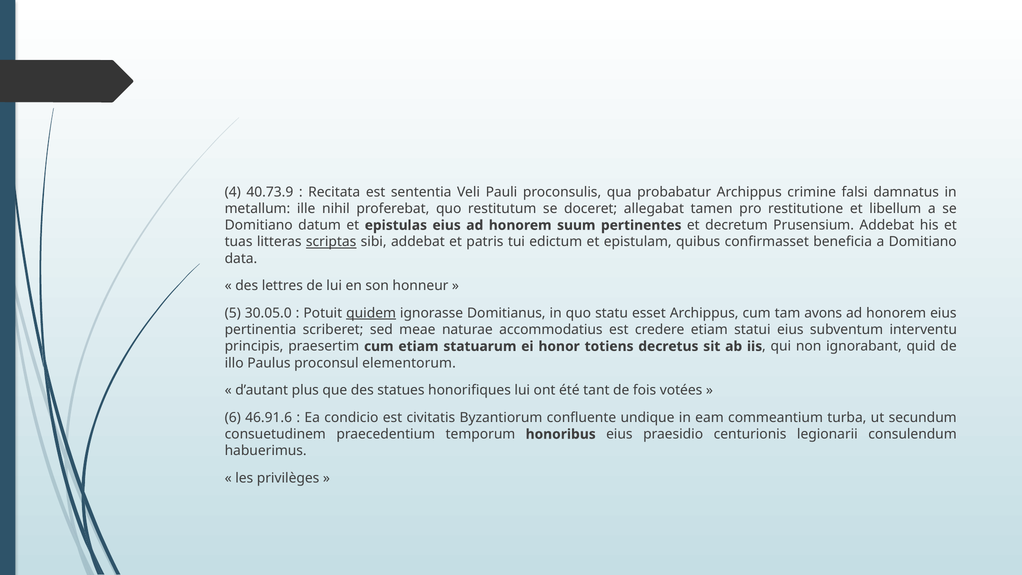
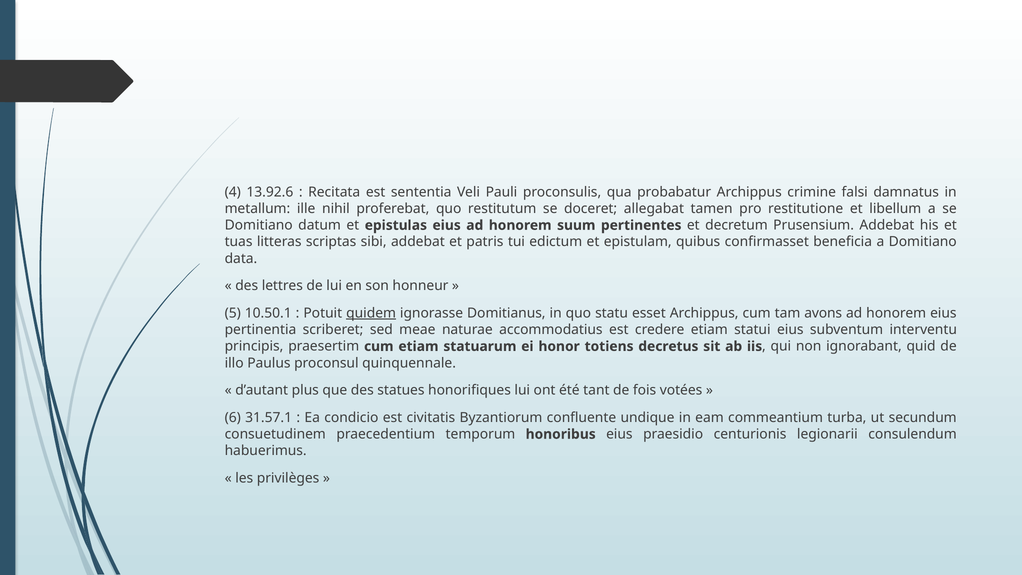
40.73.9: 40.73.9 -> 13.92.6
scriptas underline: present -> none
30.05.0: 30.05.0 -> 10.50.1
elementorum: elementorum -> quinquennale
46.91.6: 46.91.6 -> 31.57.1
